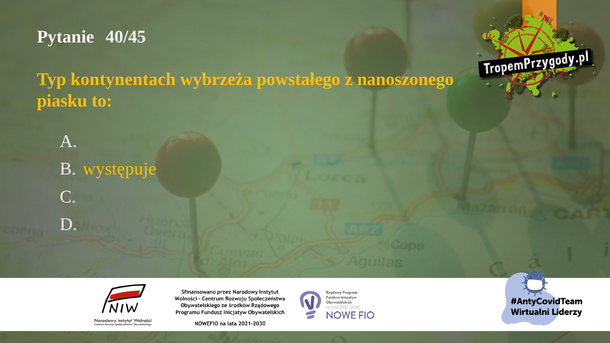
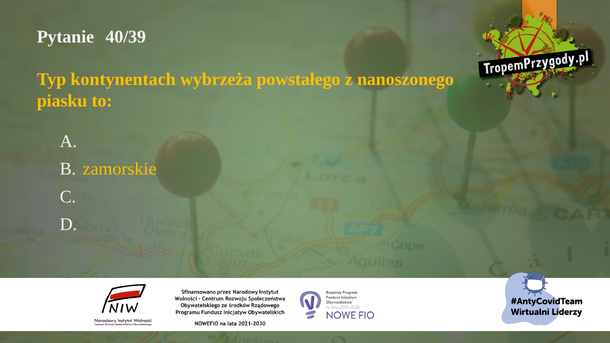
40/45: 40/45 -> 40/39
występuje: występuje -> zamorskie
